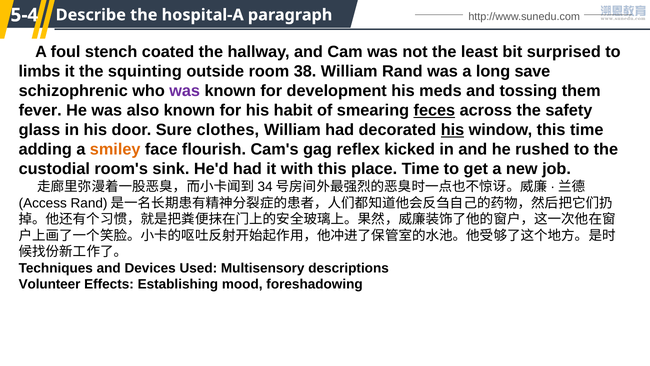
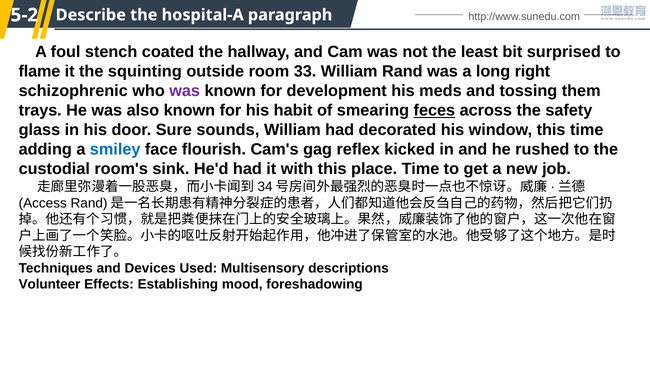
5-4: 5-4 -> 5-2
limbs: limbs -> flame
38: 38 -> 33
save: save -> right
fever: fever -> trays
clothes: clothes -> sounds
his at (452, 130) underline: present -> none
smiley colour: orange -> blue
